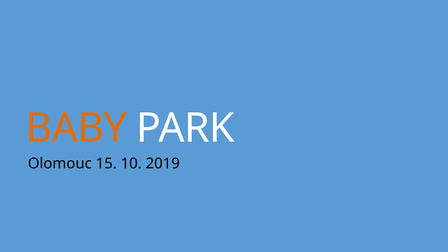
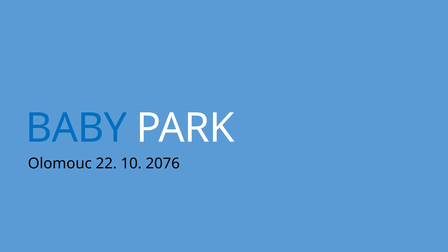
BABY colour: orange -> blue
15: 15 -> 22
2019: 2019 -> 2076
